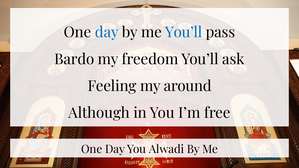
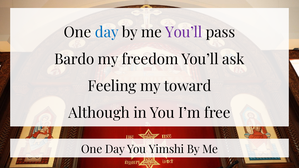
You’ll at (184, 32) colour: blue -> purple
around: around -> toward
Alwadi: Alwadi -> Yimshi
